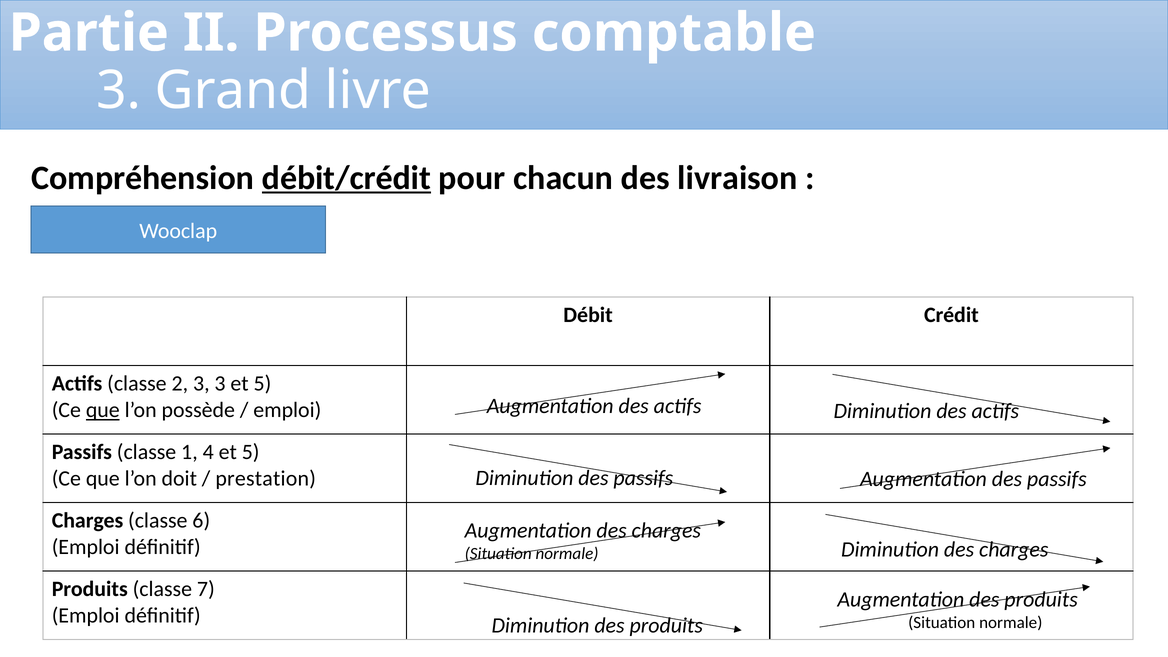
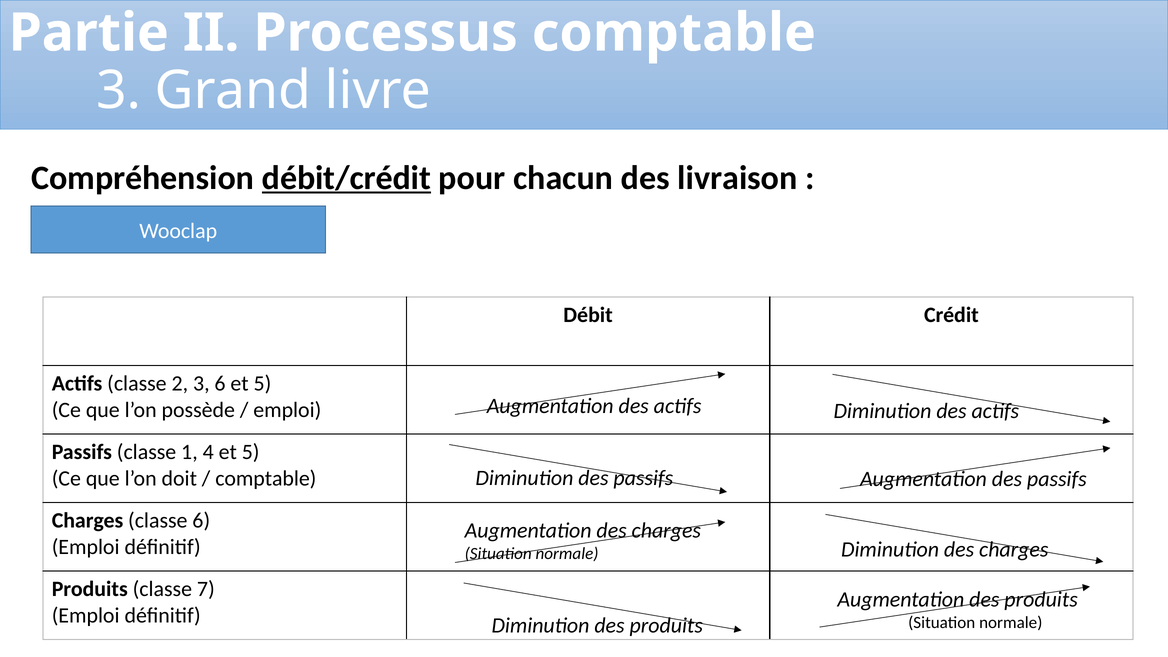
3 3: 3 -> 6
que at (103, 410) underline: present -> none
prestation at (266, 479): prestation -> comptable
